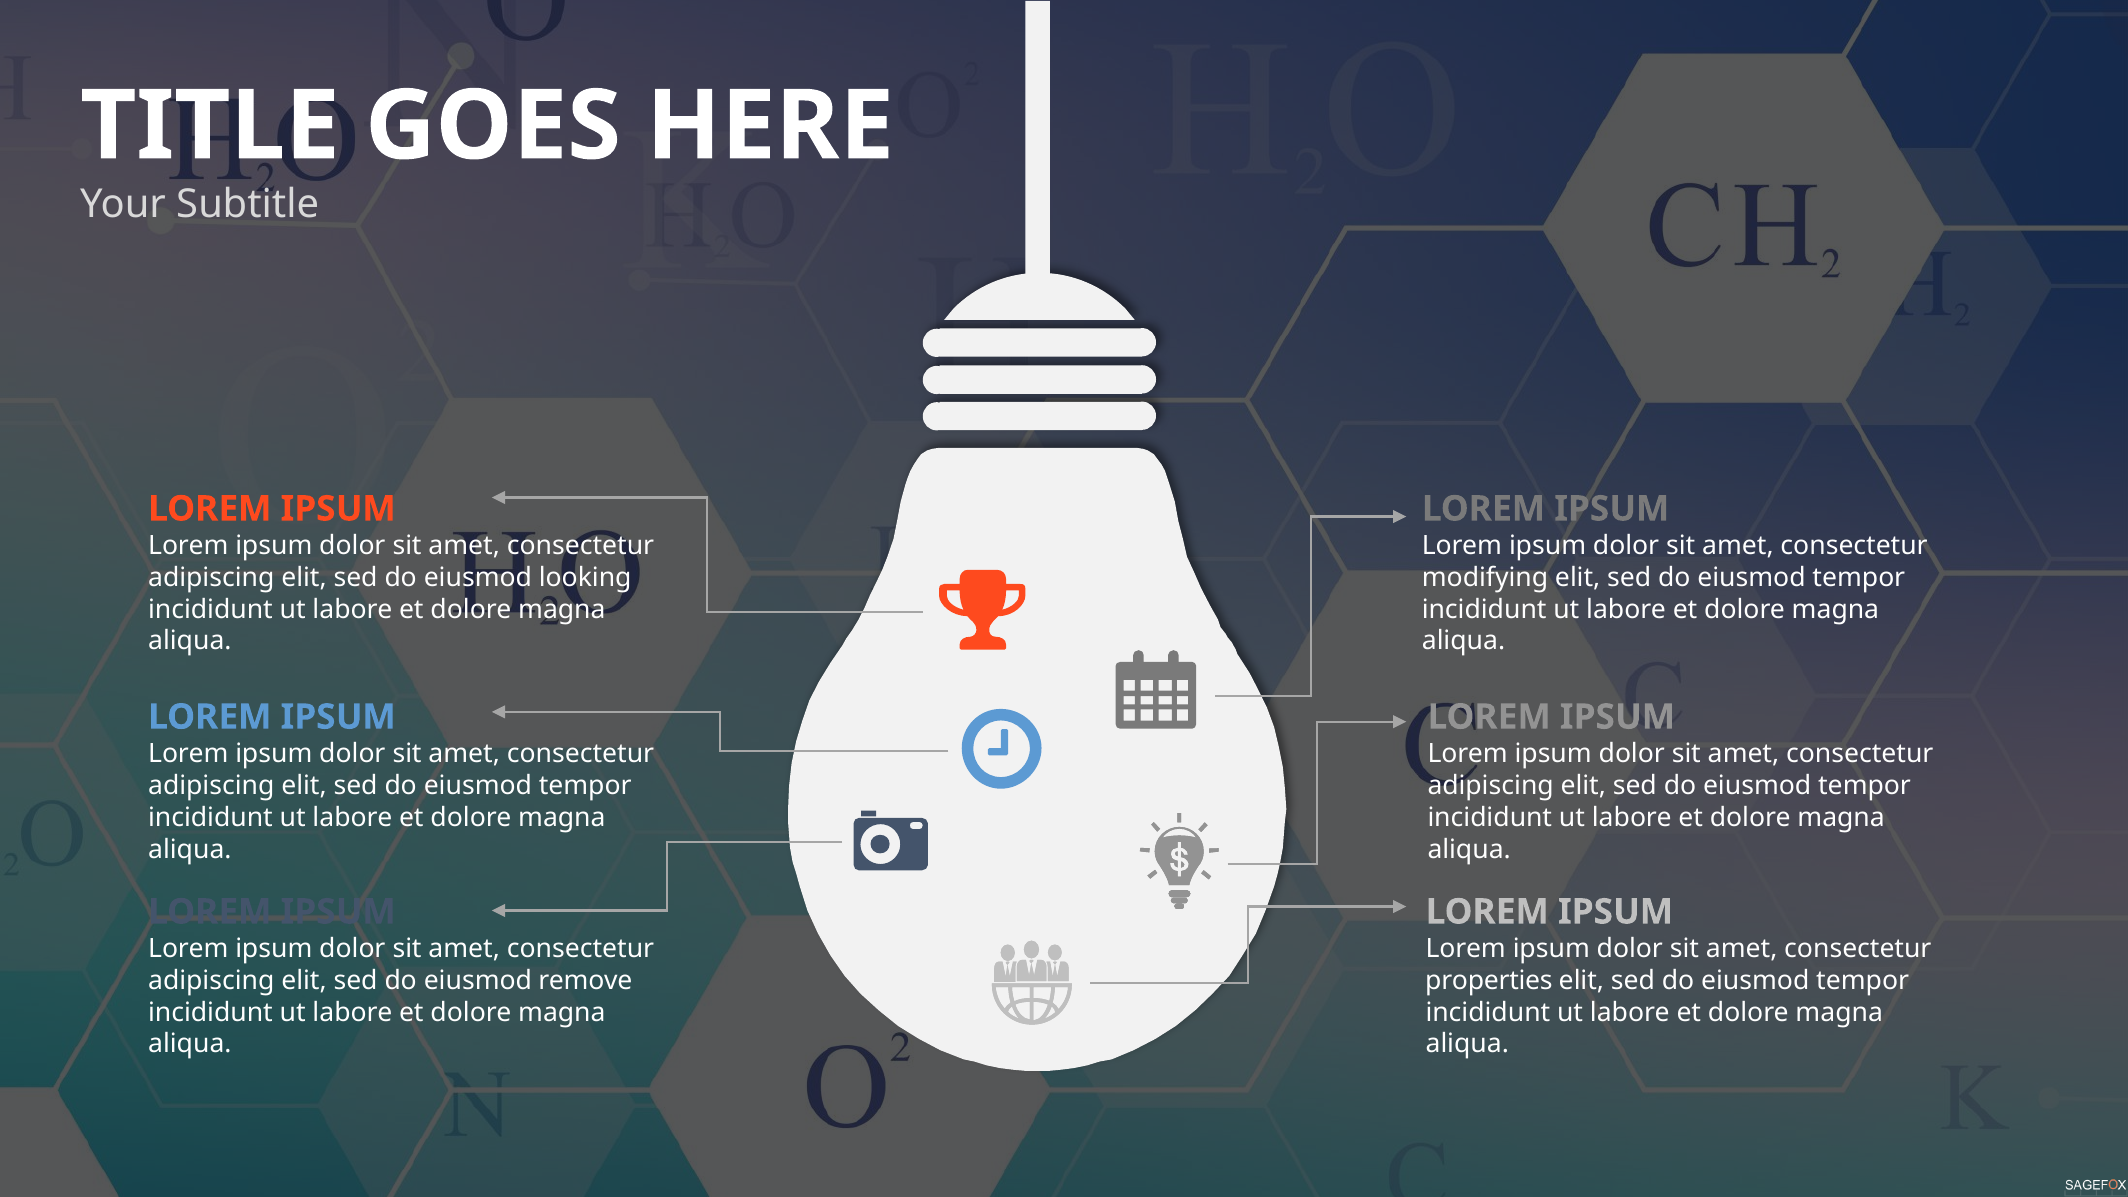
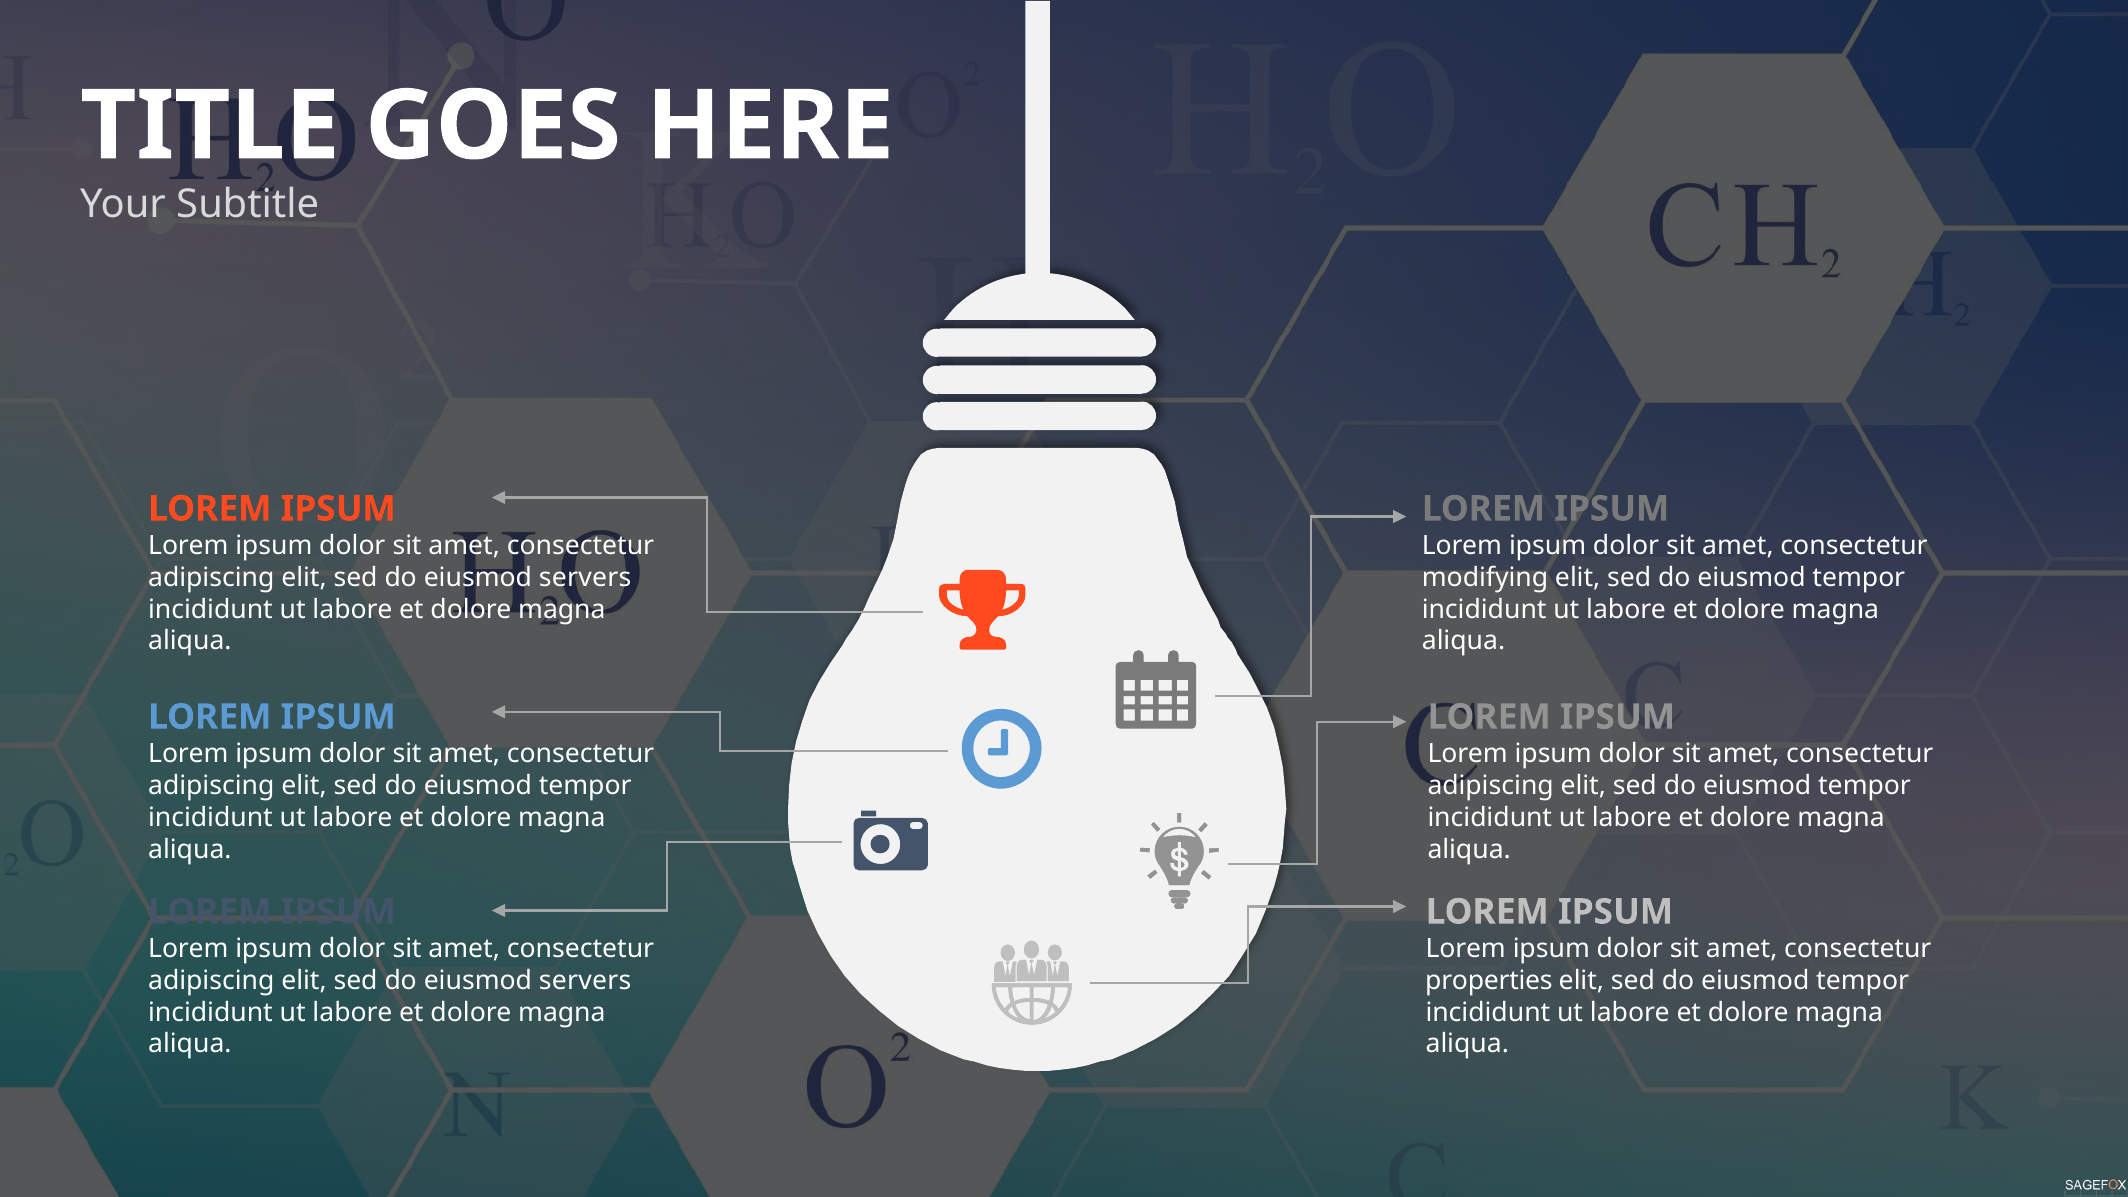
looking at (585, 577): looking -> servers
remove at (585, 980): remove -> servers
